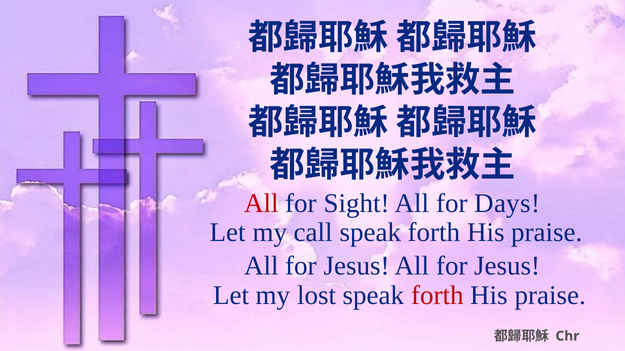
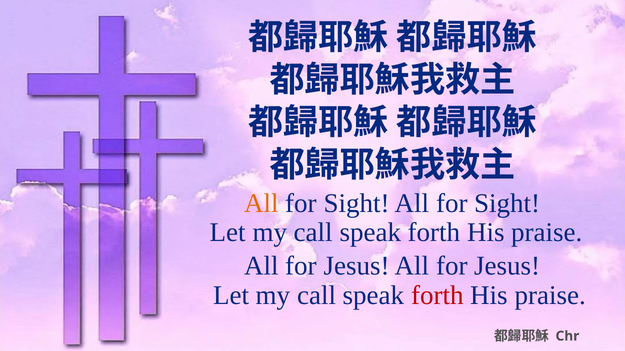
All at (261, 204) colour: red -> orange
Days at (507, 204): Days -> Sight
lost at (317, 296): lost -> call
